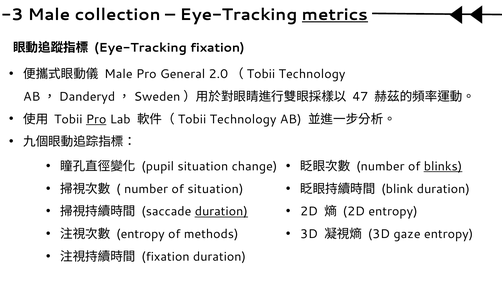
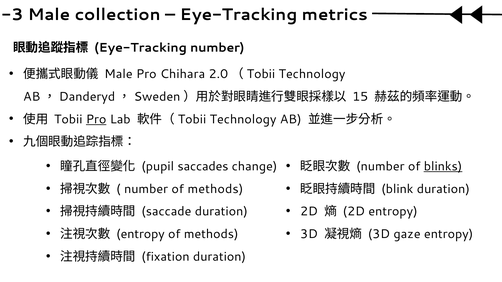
metrics underline: present -> none
Eye-Tracking fixation: fixation -> number
General: General -> Chihara
47: 47 -> 15
pupil situation: situation -> saccades
number of situation: situation -> methods
duration at (221, 212) underline: present -> none
